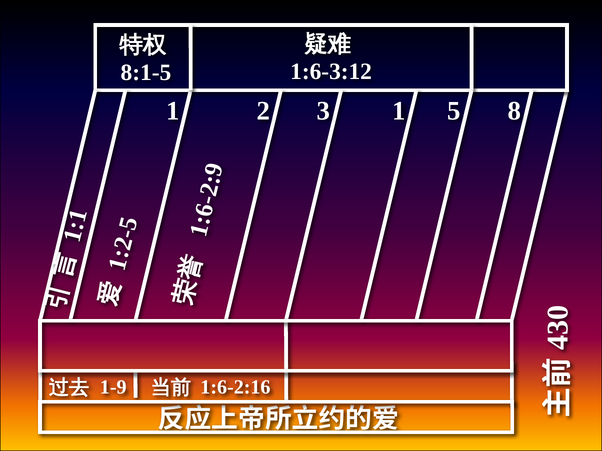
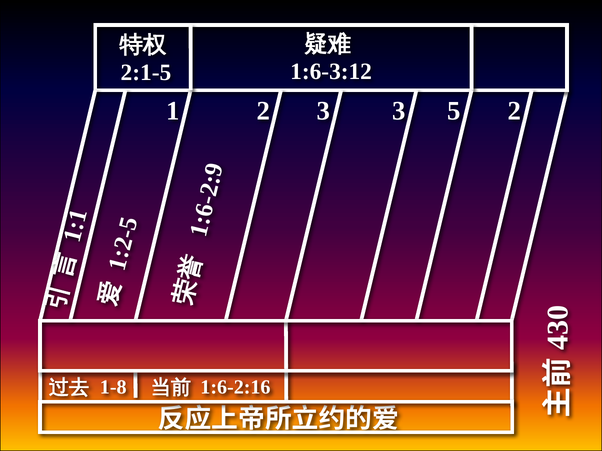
8:1-5: 8:1-5 -> 2:1-5
3 1: 1 -> 3
5 8: 8 -> 2
1-9: 1-9 -> 1-8
